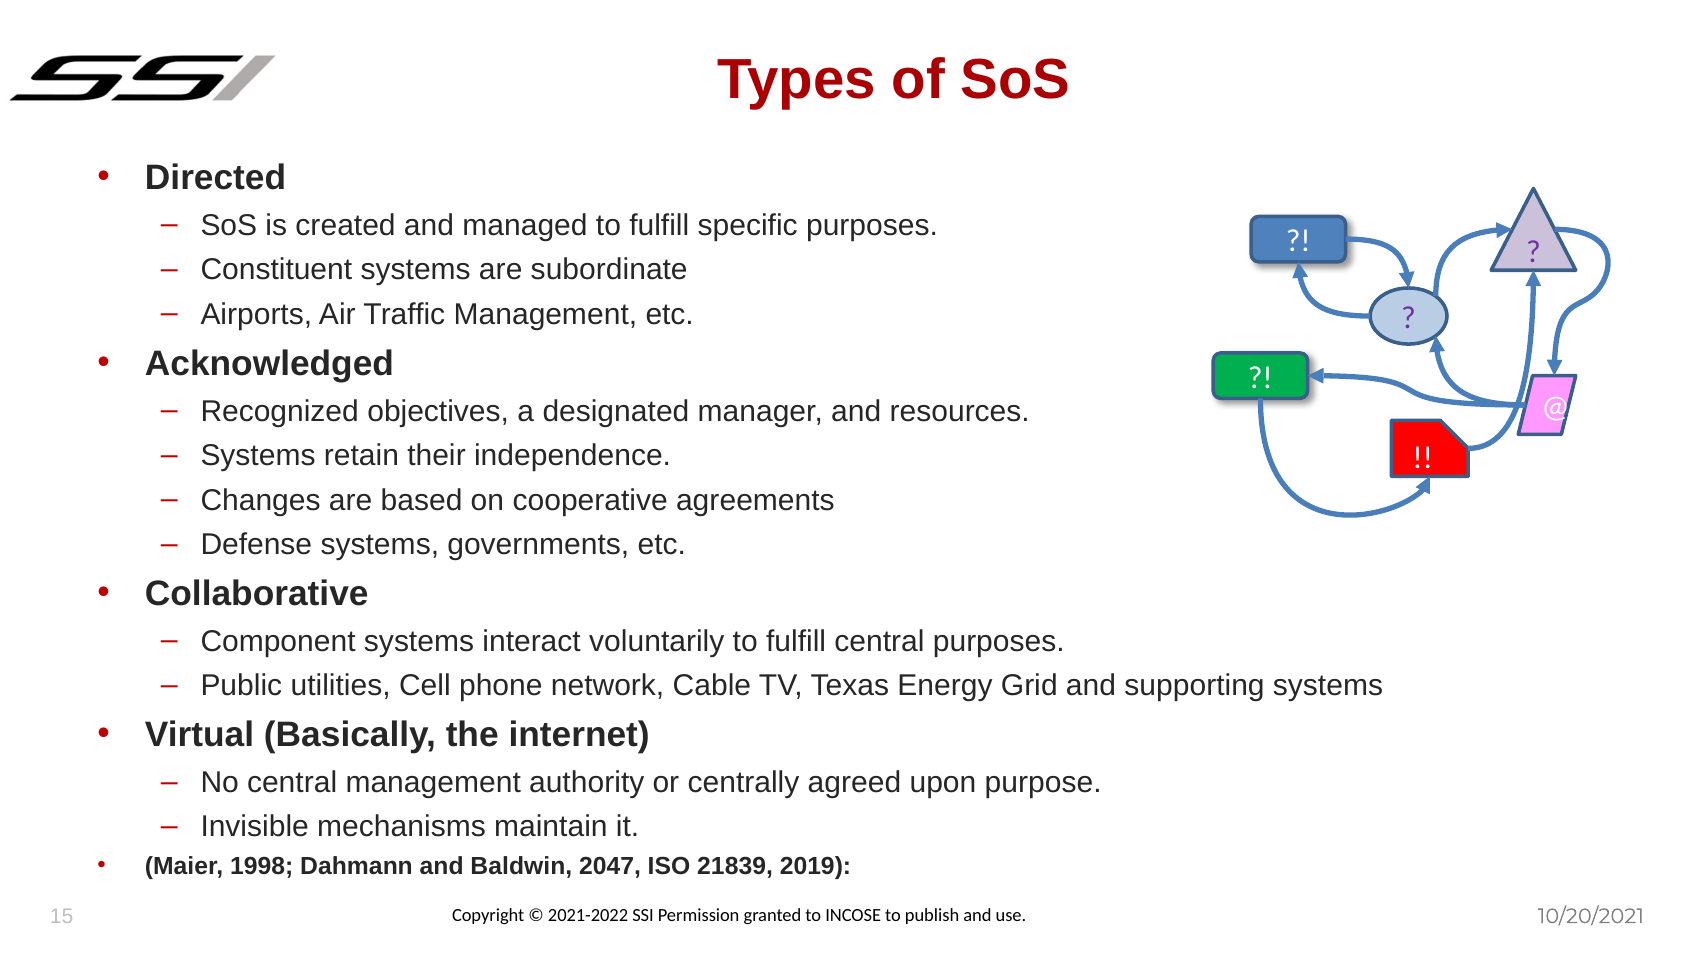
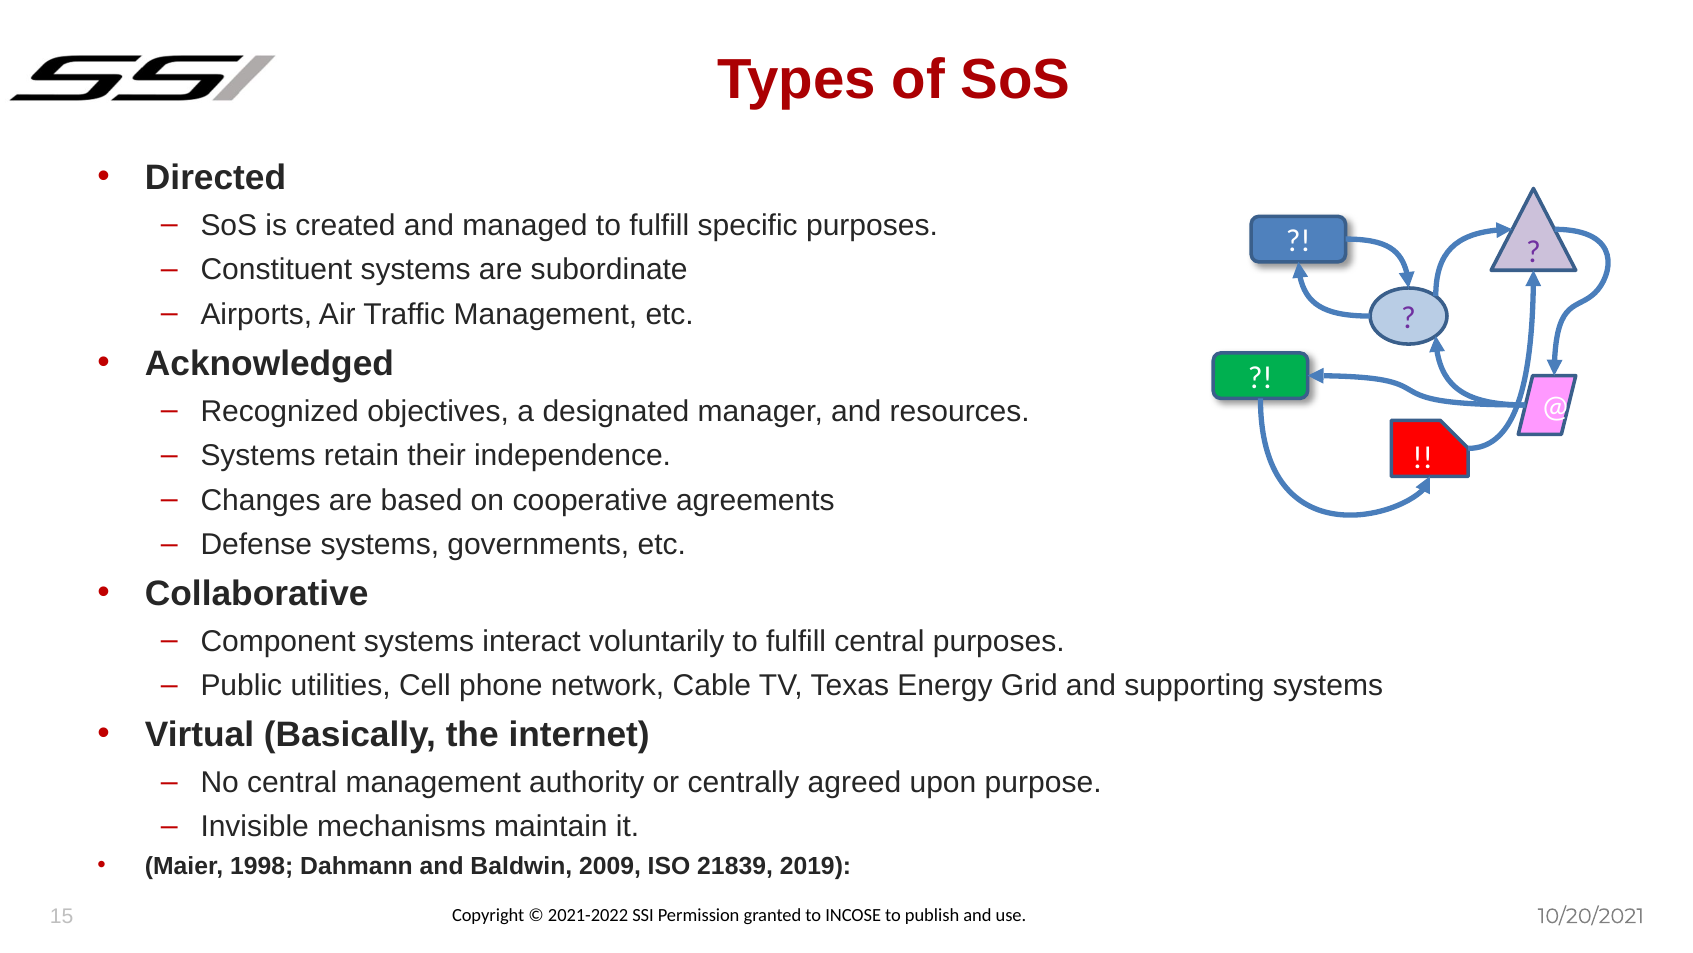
2047: 2047 -> 2009
